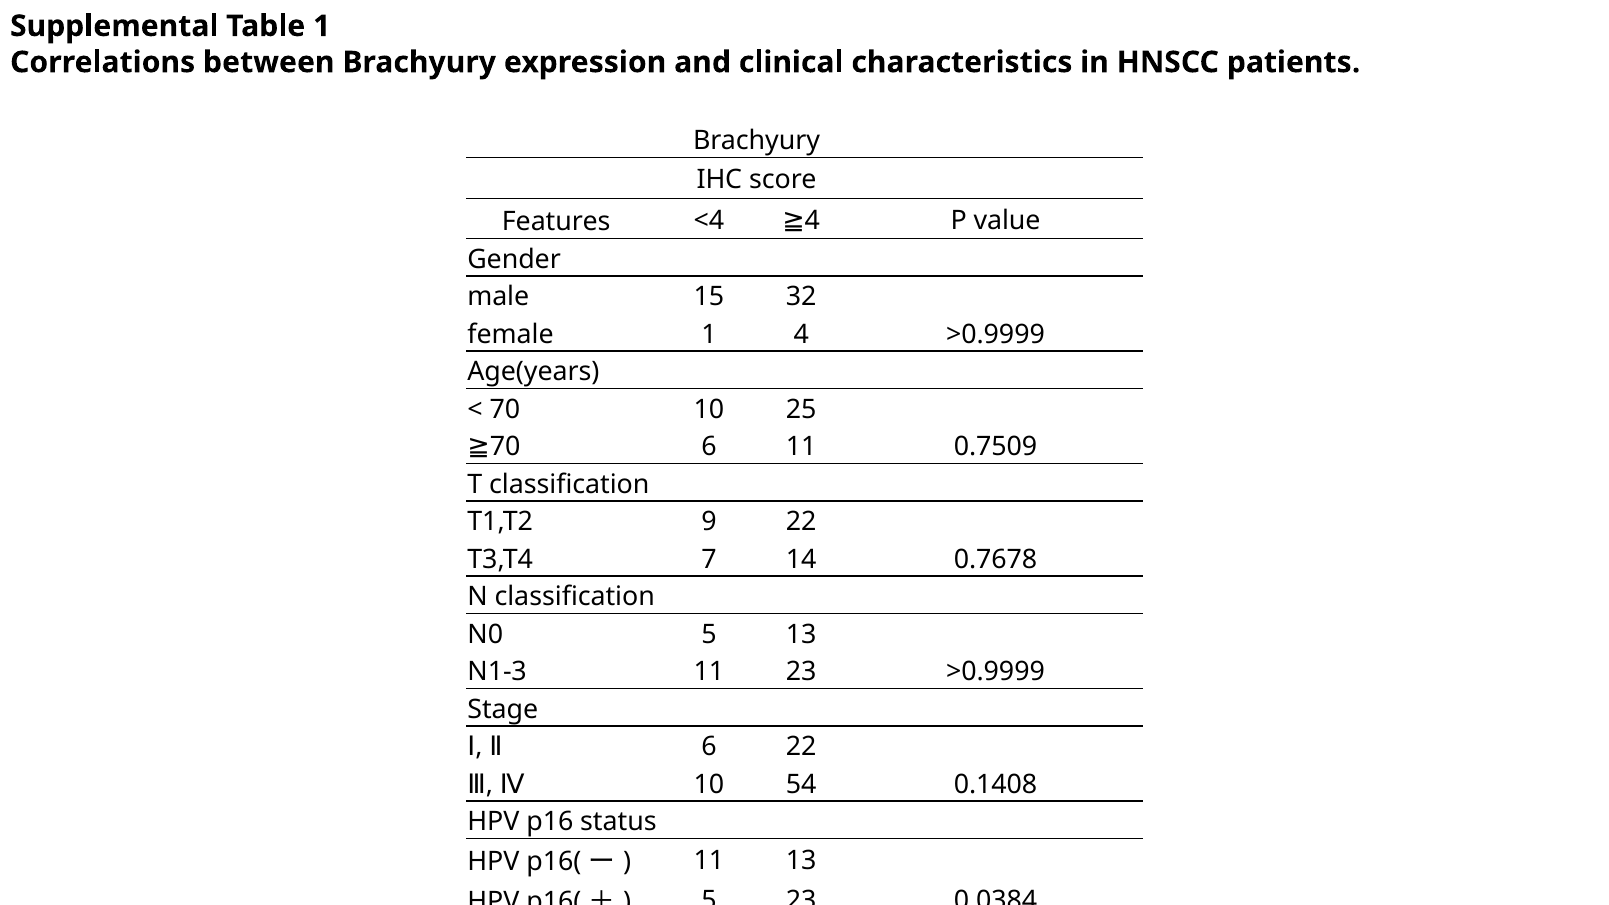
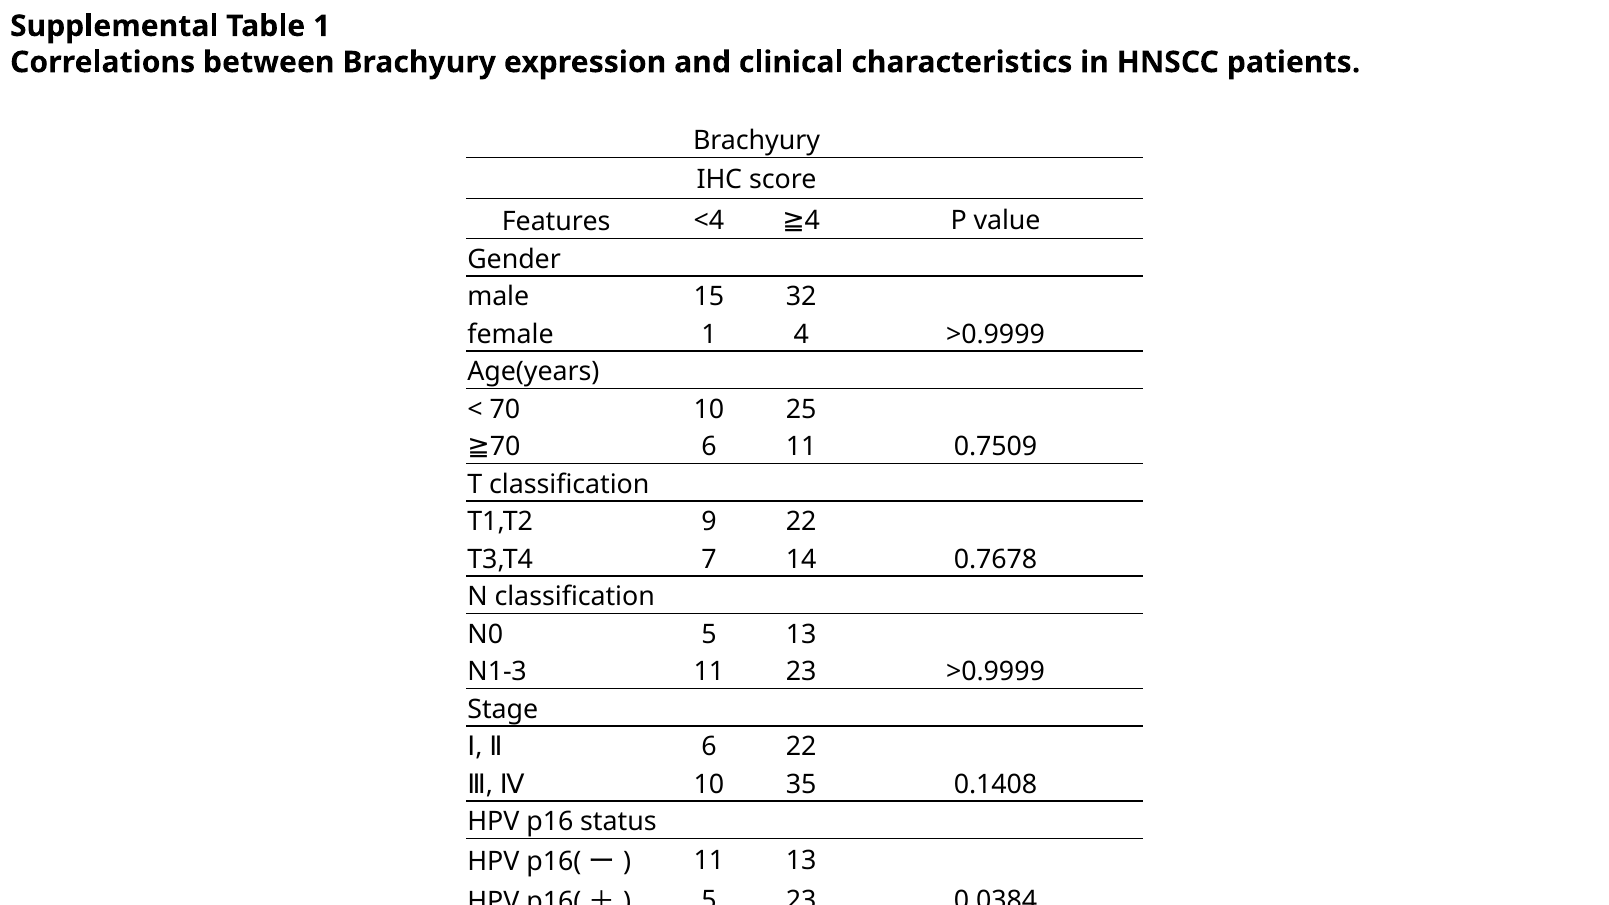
54: 54 -> 35
